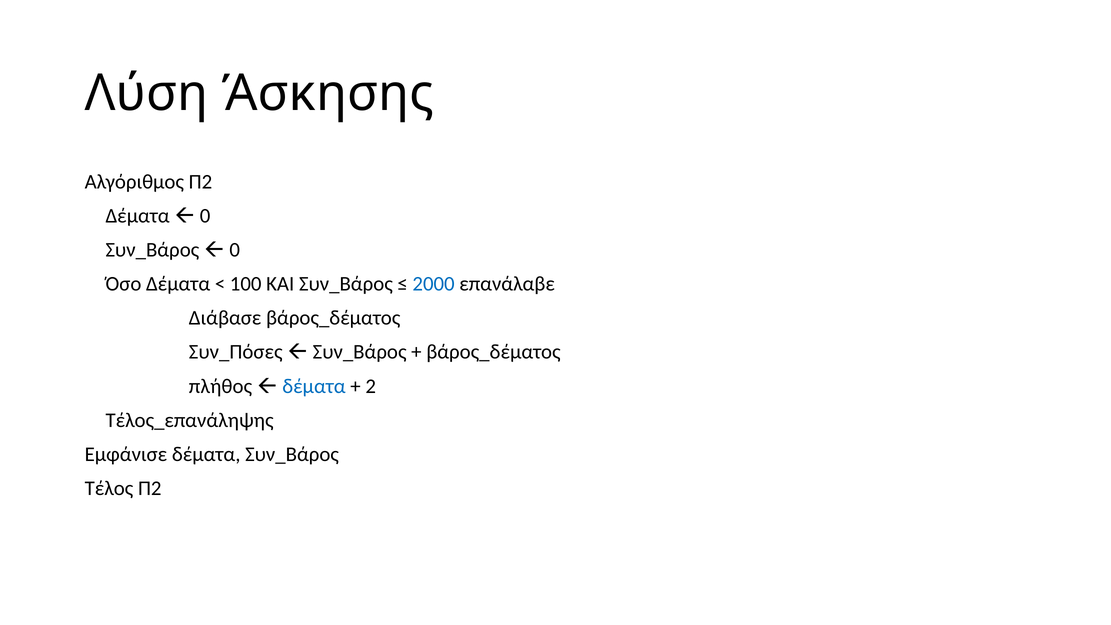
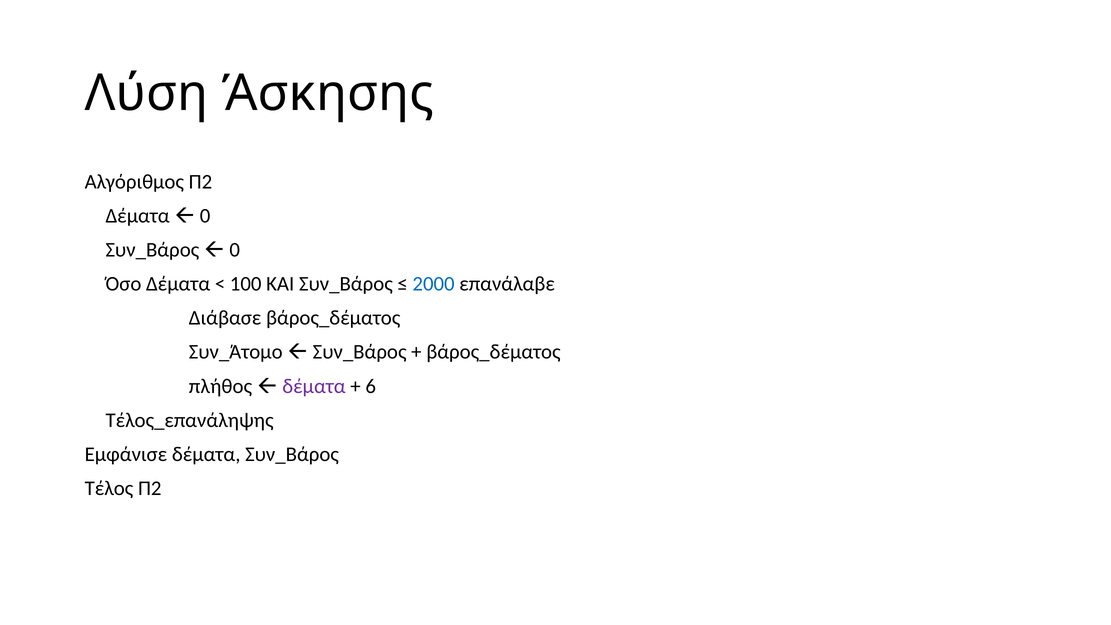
Συν_Πόσες: Συν_Πόσες -> Συν_Άτομο
δέματα at (314, 386) colour: blue -> purple
2: 2 -> 6
